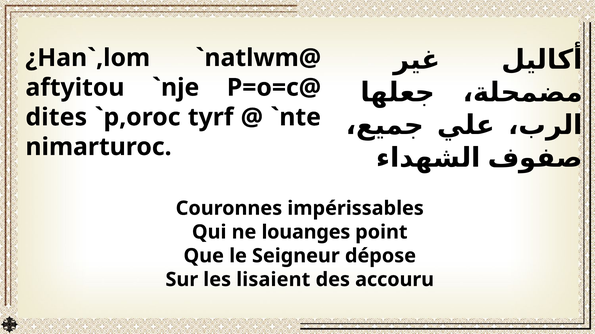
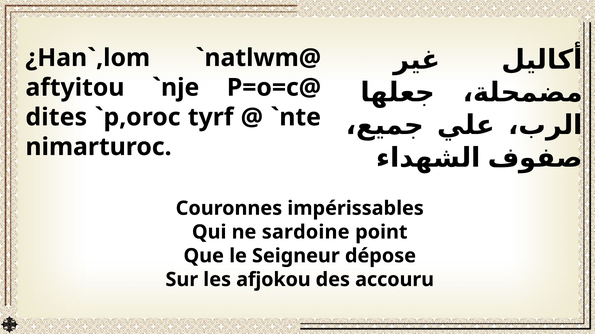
louanges: louanges -> sardoine
lisaient: lisaient -> afjokou
